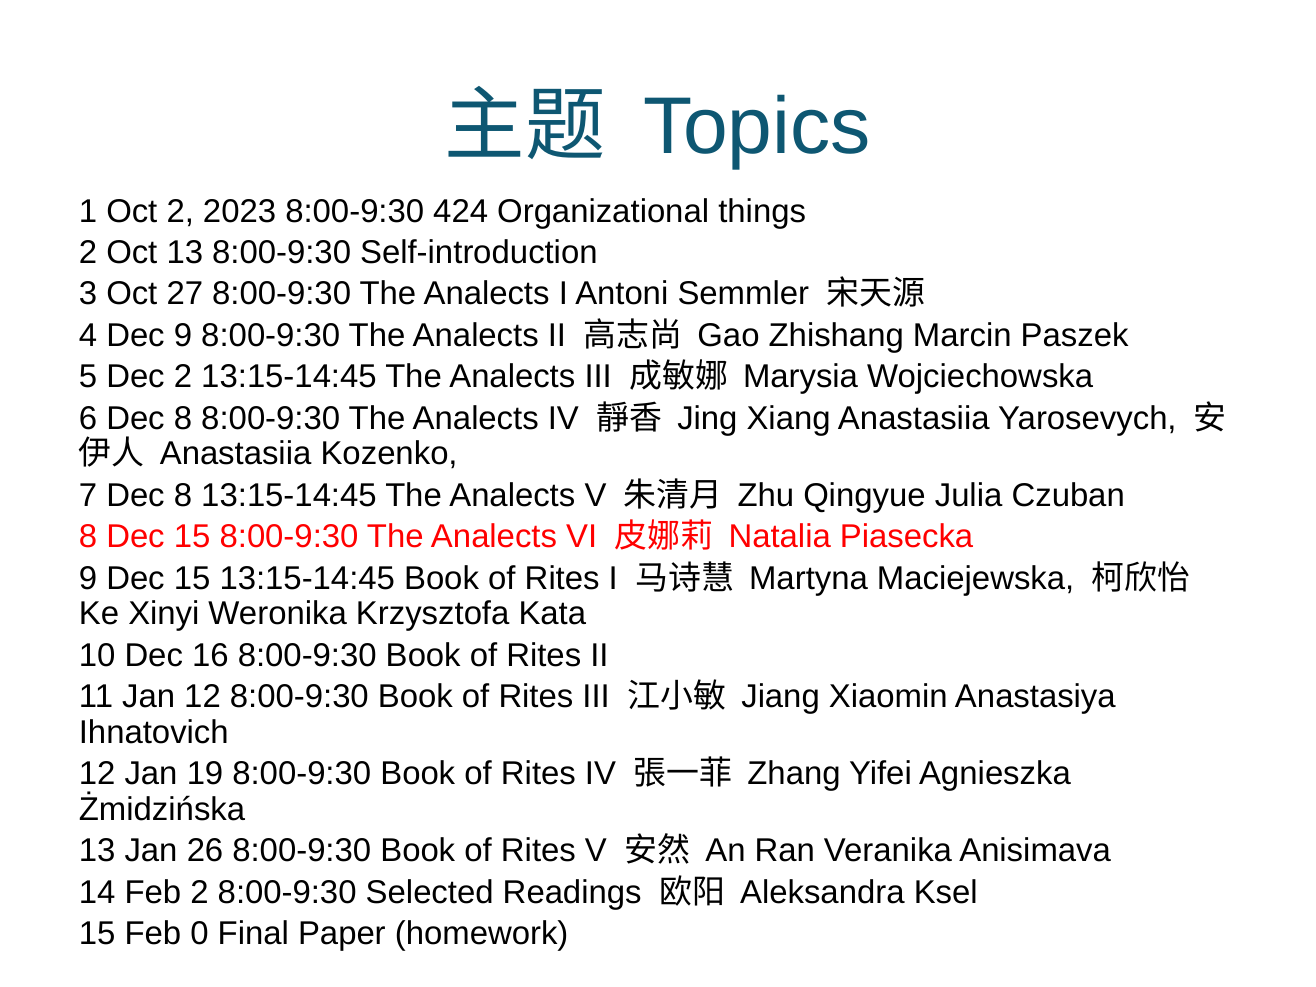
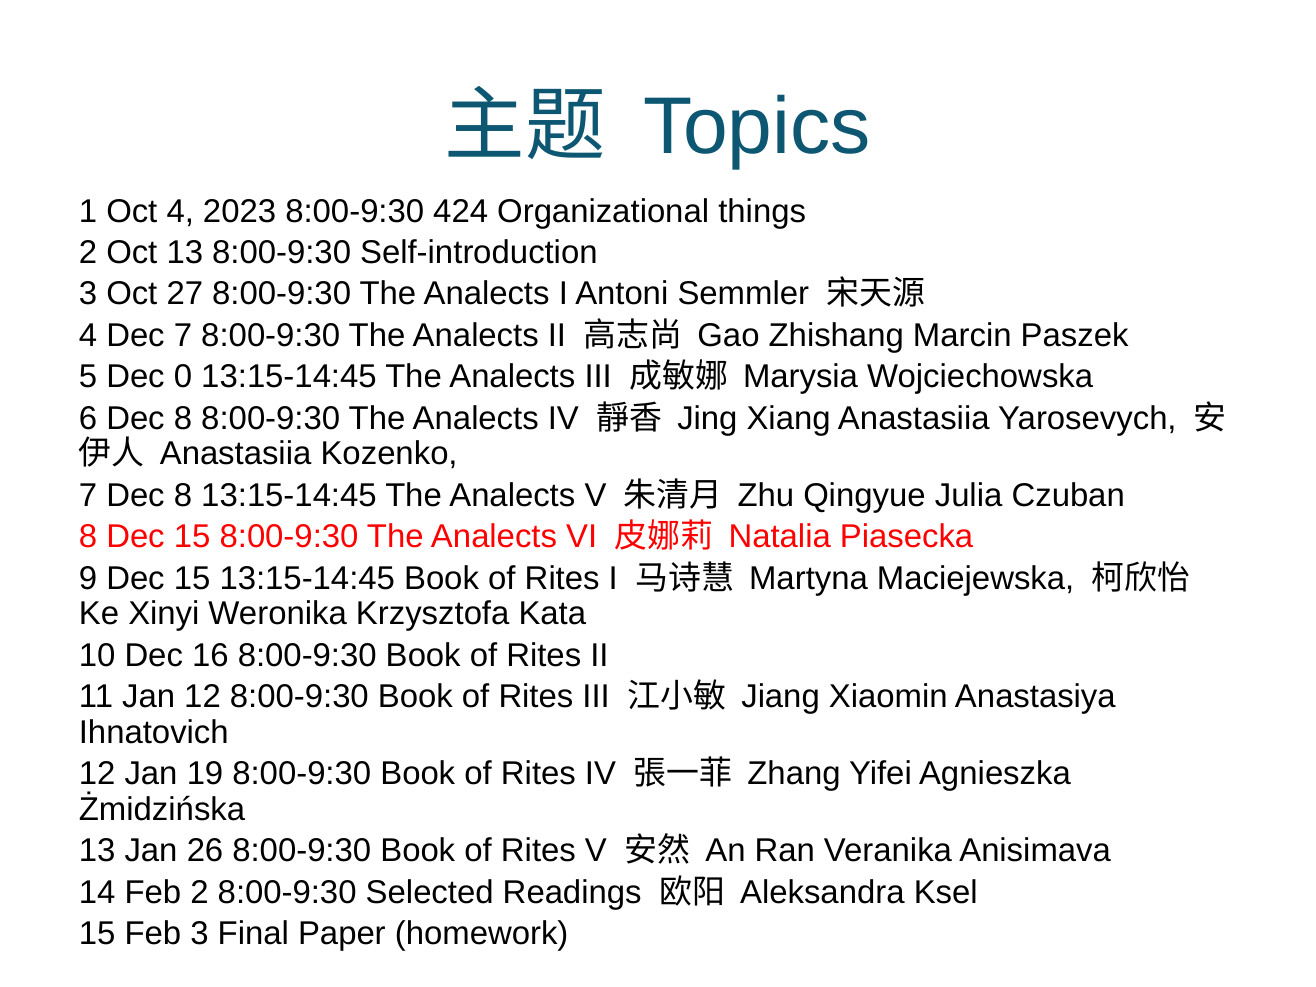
Oct 2: 2 -> 4
Dec 9: 9 -> 7
Dec 2: 2 -> 0
Feb 0: 0 -> 3
